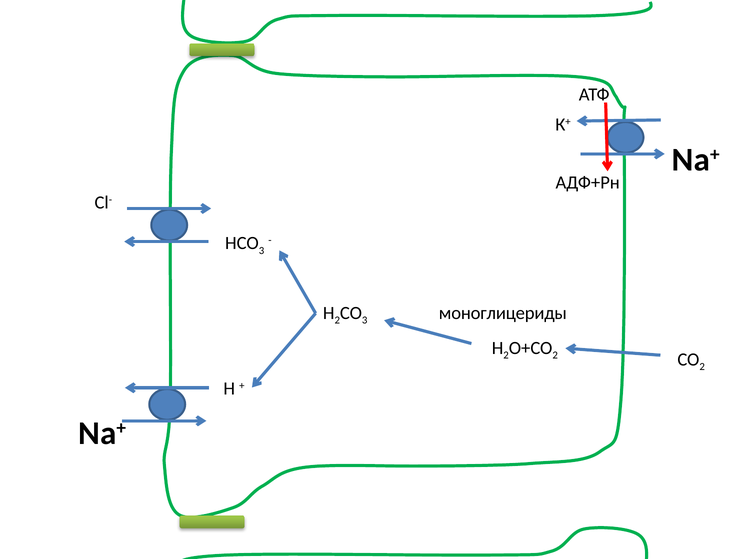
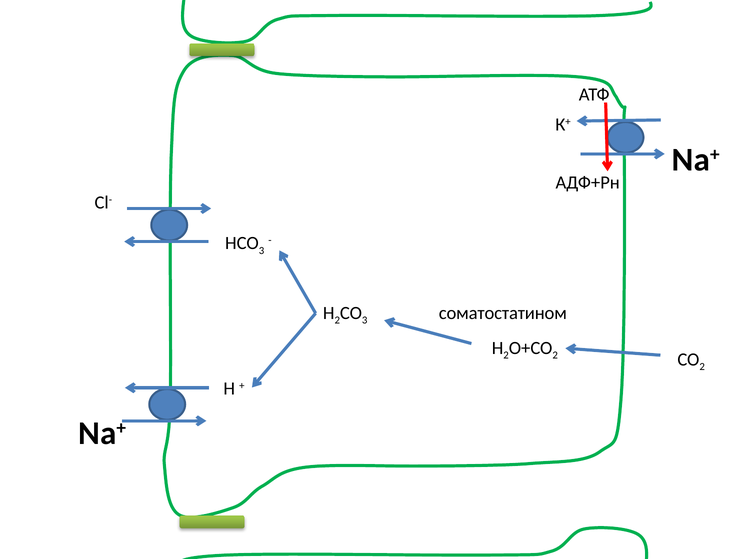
моноглицериды: моноглицериды -> соматостатином
